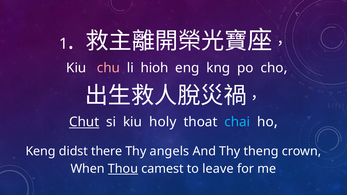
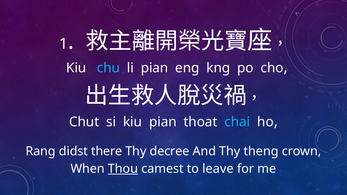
chu colour: pink -> light blue
li hioh: hioh -> pian
Chut underline: present -> none
kiu holy: holy -> pian
Keng: Keng -> Rang
angels: angels -> decree
